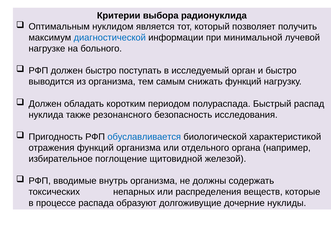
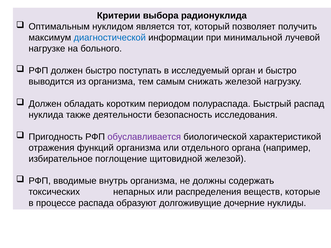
снижать функций: функций -> железой
резонансного: резонансного -> деятельности
обуславливается colour: blue -> purple
